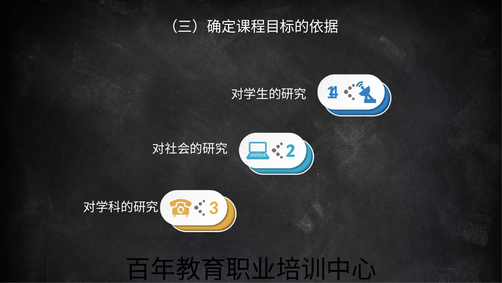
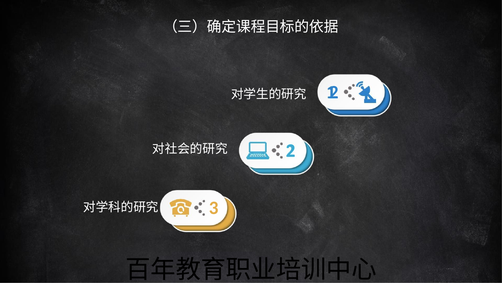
4 at (334, 92): 4 -> 2
